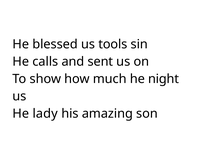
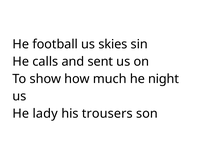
blessed: blessed -> football
tools: tools -> skies
amazing: amazing -> trousers
